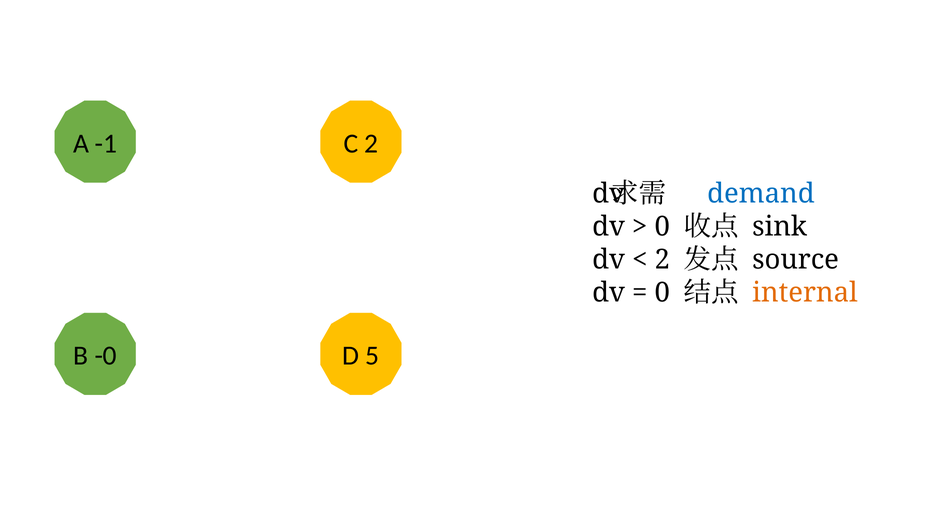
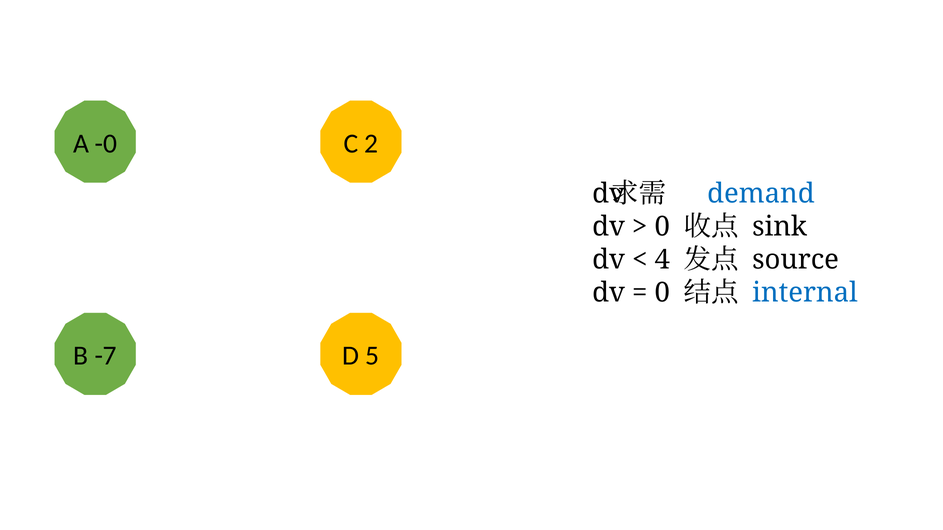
-1: -1 -> -0
2 at (662, 260): 2 -> 4
internal colour: orange -> blue
-0: -0 -> -7
